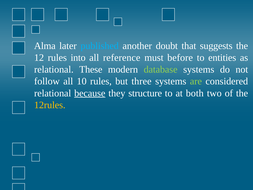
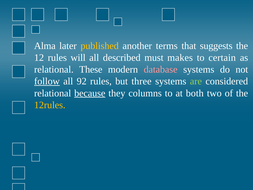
published colour: light blue -> yellow
doubt: doubt -> terms
into: into -> will
reference: reference -> described
before: before -> makes
entities: entities -> certain
database colour: light green -> pink
follow underline: none -> present
10: 10 -> 92
structure: structure -> columns
